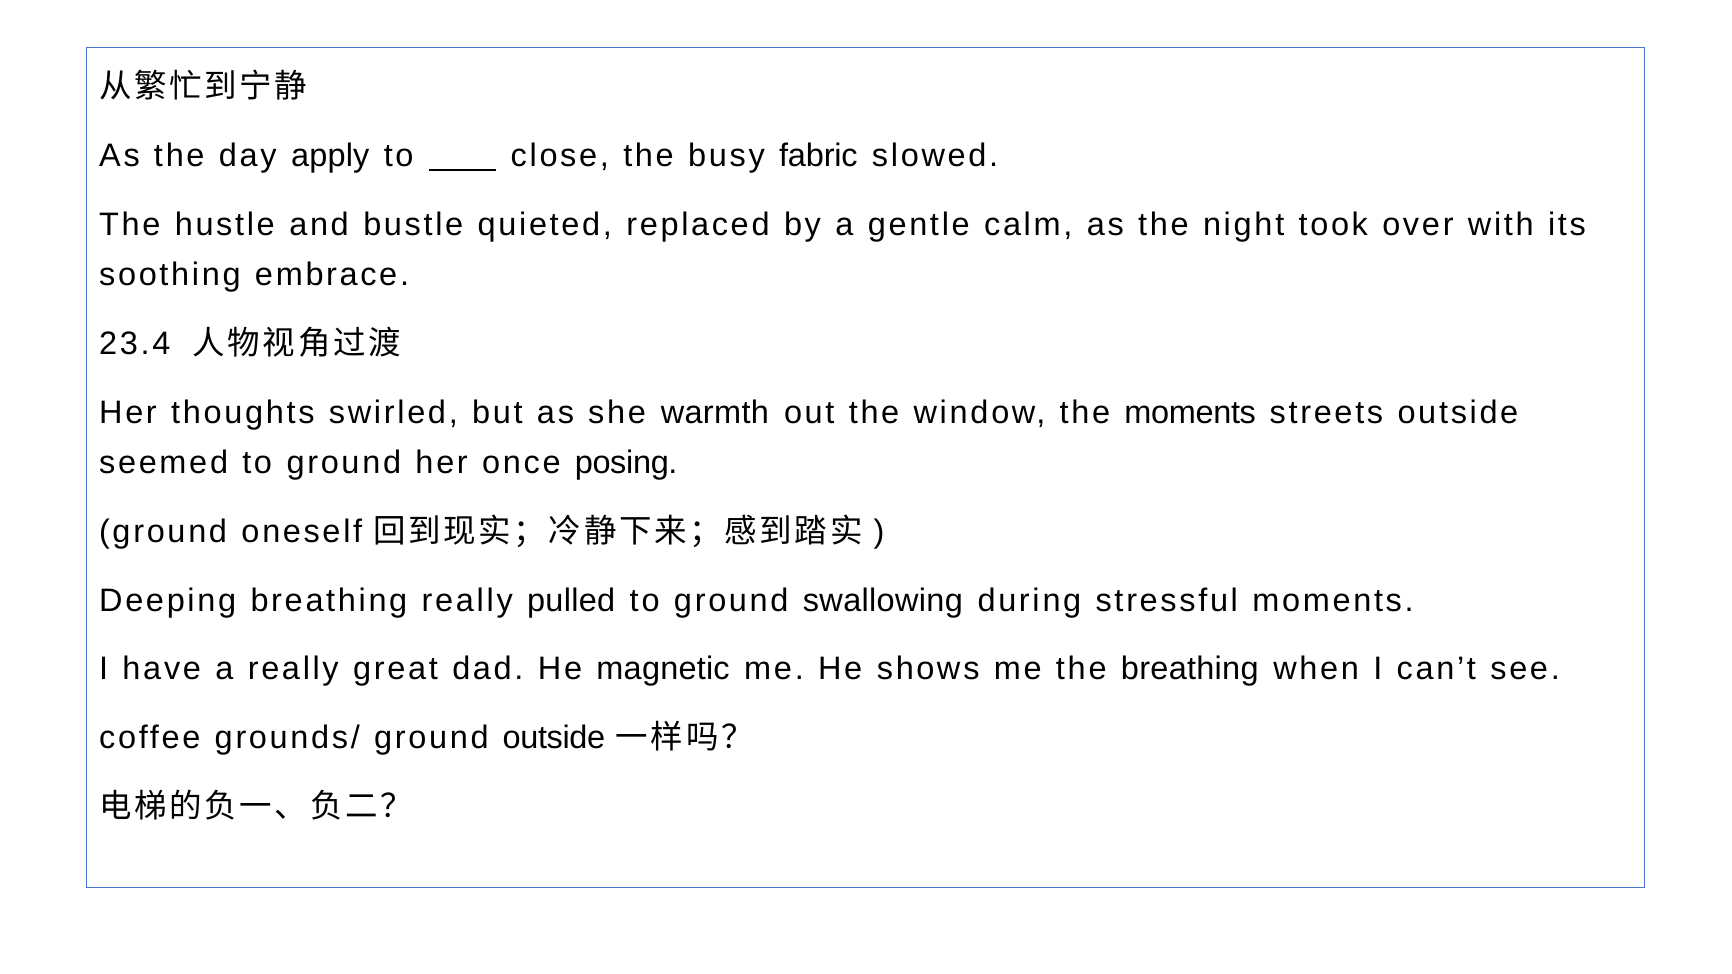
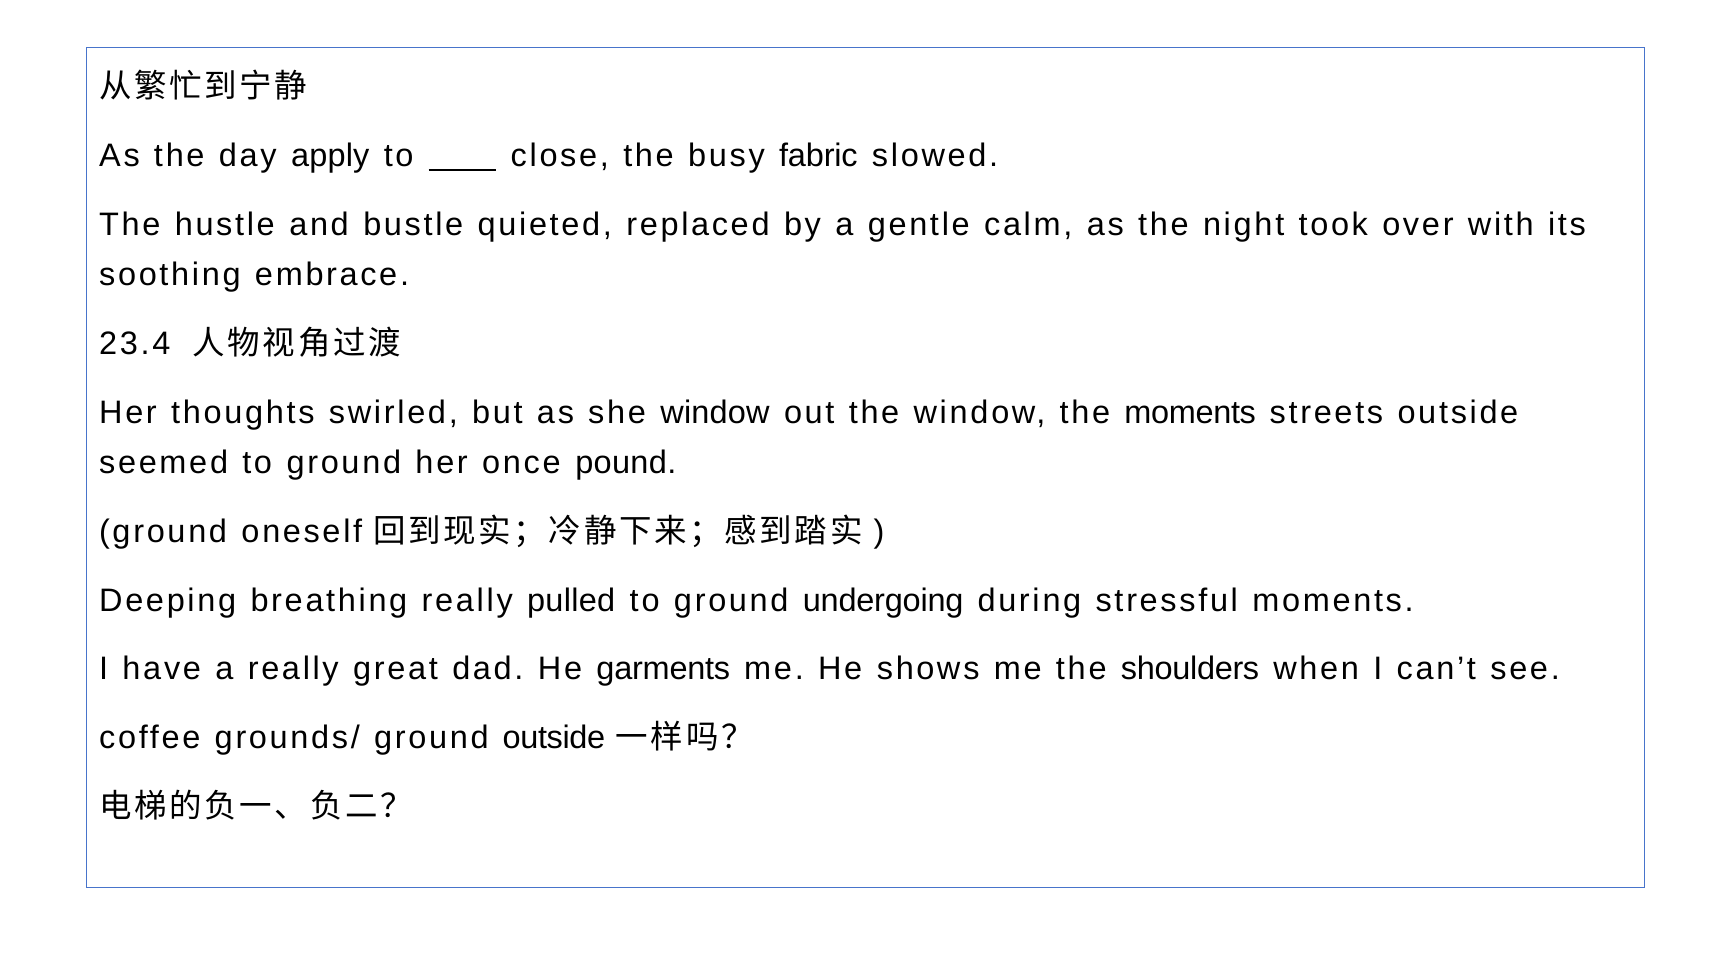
she warmth: warmth -> window
posing: posing -> pound
swallowing: swallowing -> undergoing
magnetic: magnetic -> garments
the breathing: breathing -> shoulders
